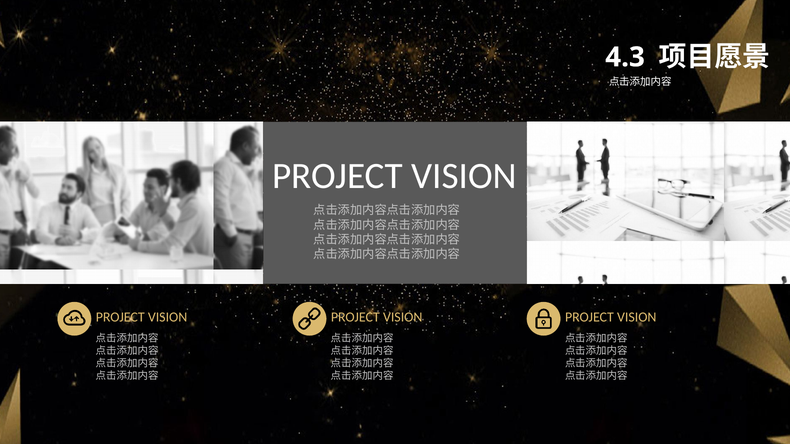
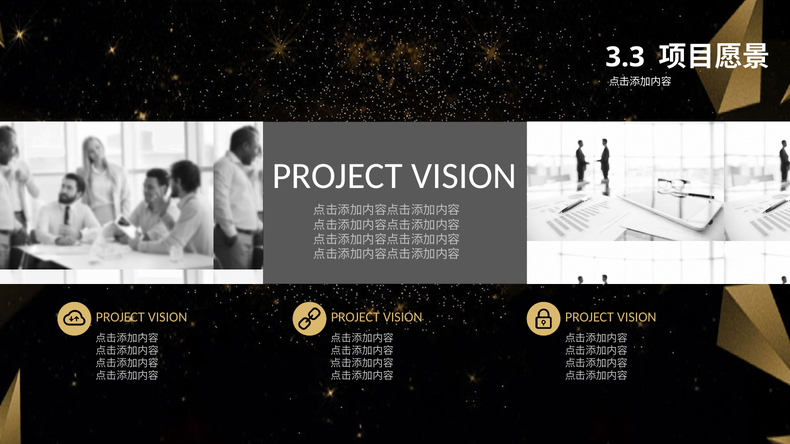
4.3: 4.3 -> 3.3
